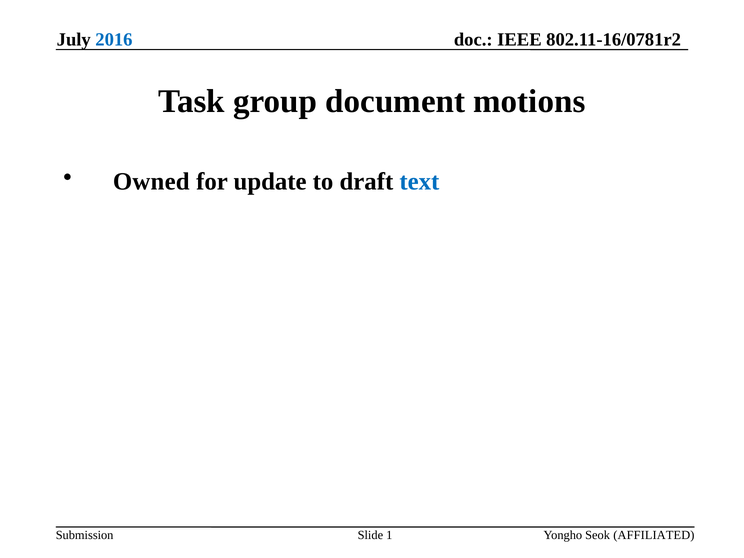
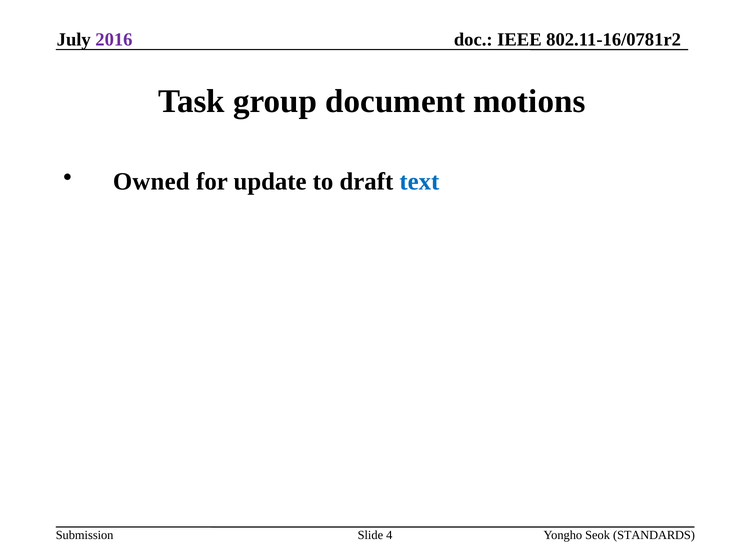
2016 colour: blue -> purple
1: 1 -> 4
AFFILIATED: AFFILIATED -> STANDARDS
